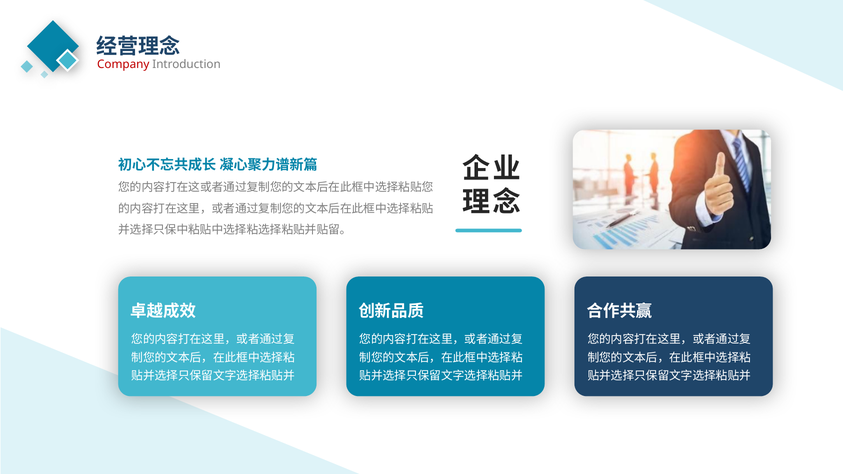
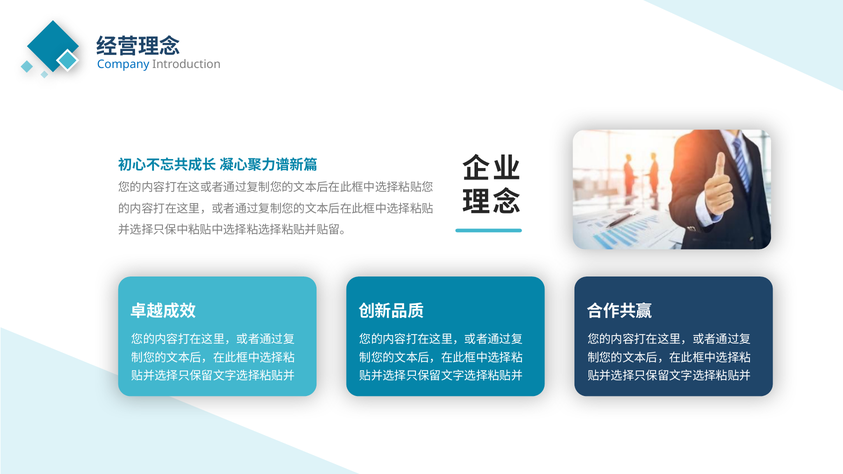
Company colour: red -> blue
